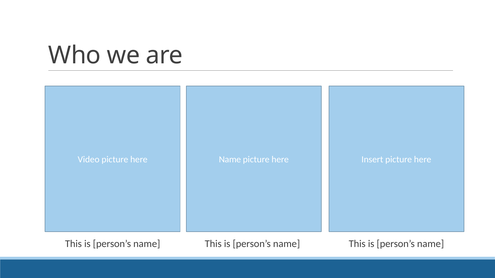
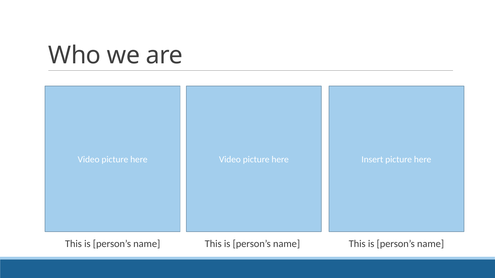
Name at (230, 160): Name -> Video
